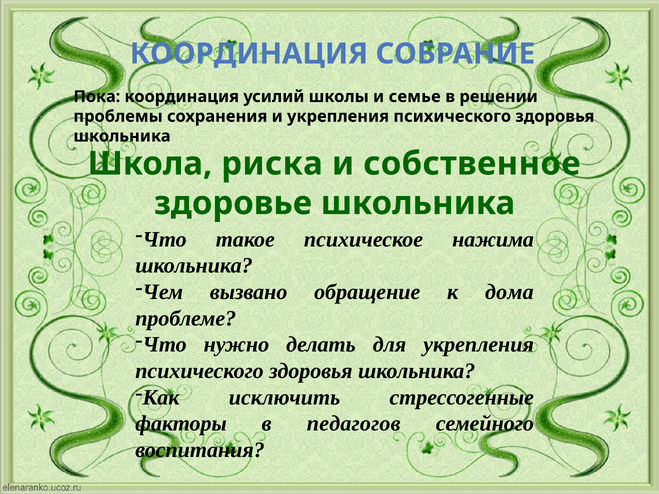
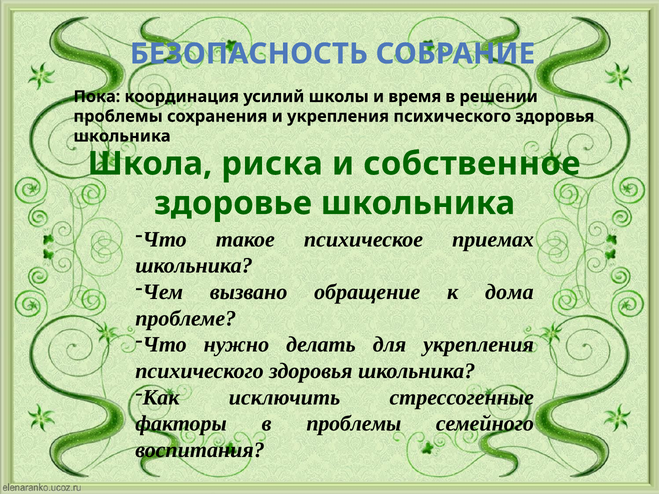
КООРДИНАЦИЯ at (249, 54): КООРДИНАЦИЯ -> БЕЗОПАСНОСТЬ
семье: семье -> время
нажима: нажима -> приемах
в педагогов: педагогов -> проблемы
